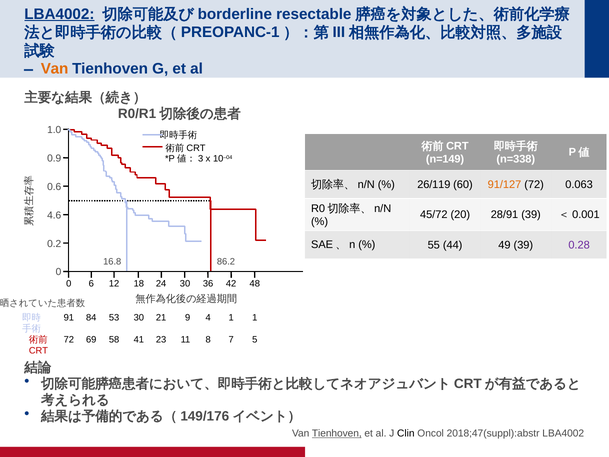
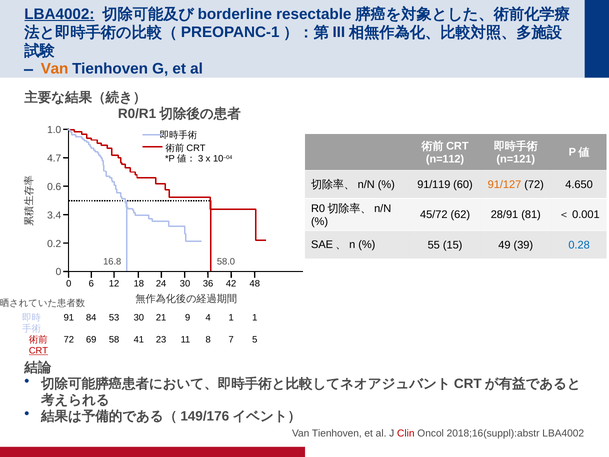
0.9: 0.9 -> 4.7
n=149: n=149 -> n=112
n=338: n=338 -> n=121
26/119: 26/119 -> 91/119
0.063: 0.063 -> 4.650
20: 20 -> 62
28/91 39: 39 -> 81
4.6: 4.6 -> 3.4
44: 44 -> 15
0.28 colour: purple -> blue
86.2: 86.2 -> 58.0
CRT underline: none -> present
Tienhoven at (337, 433) underline: present -> none
Clin colour: black -> red
2018;47(suppl):abstr: 2018;47(suppl):abstr -> 2018;16(suppl):abstr
